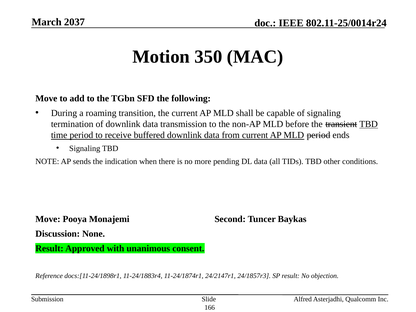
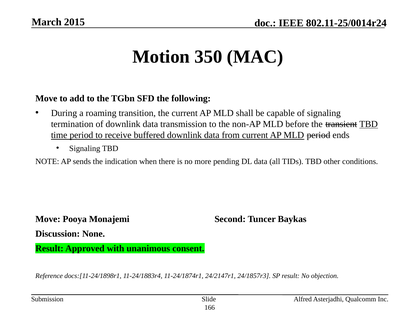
2037: 2037 -> 2015
